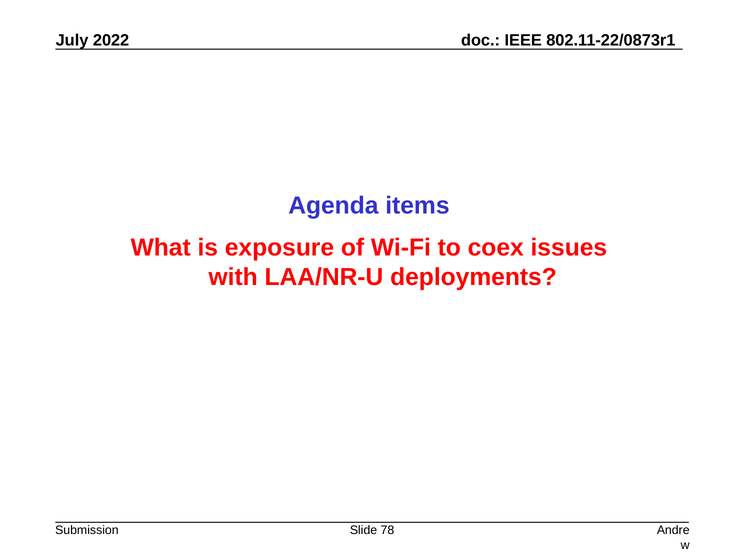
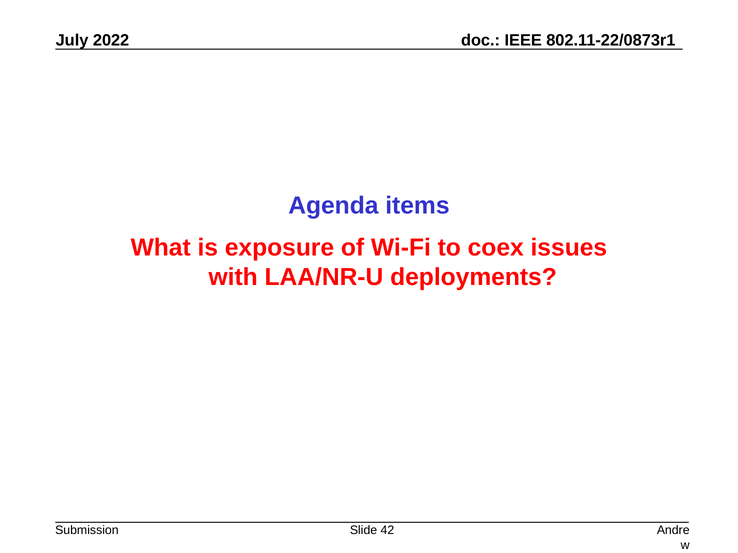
78: 78 -> 42
